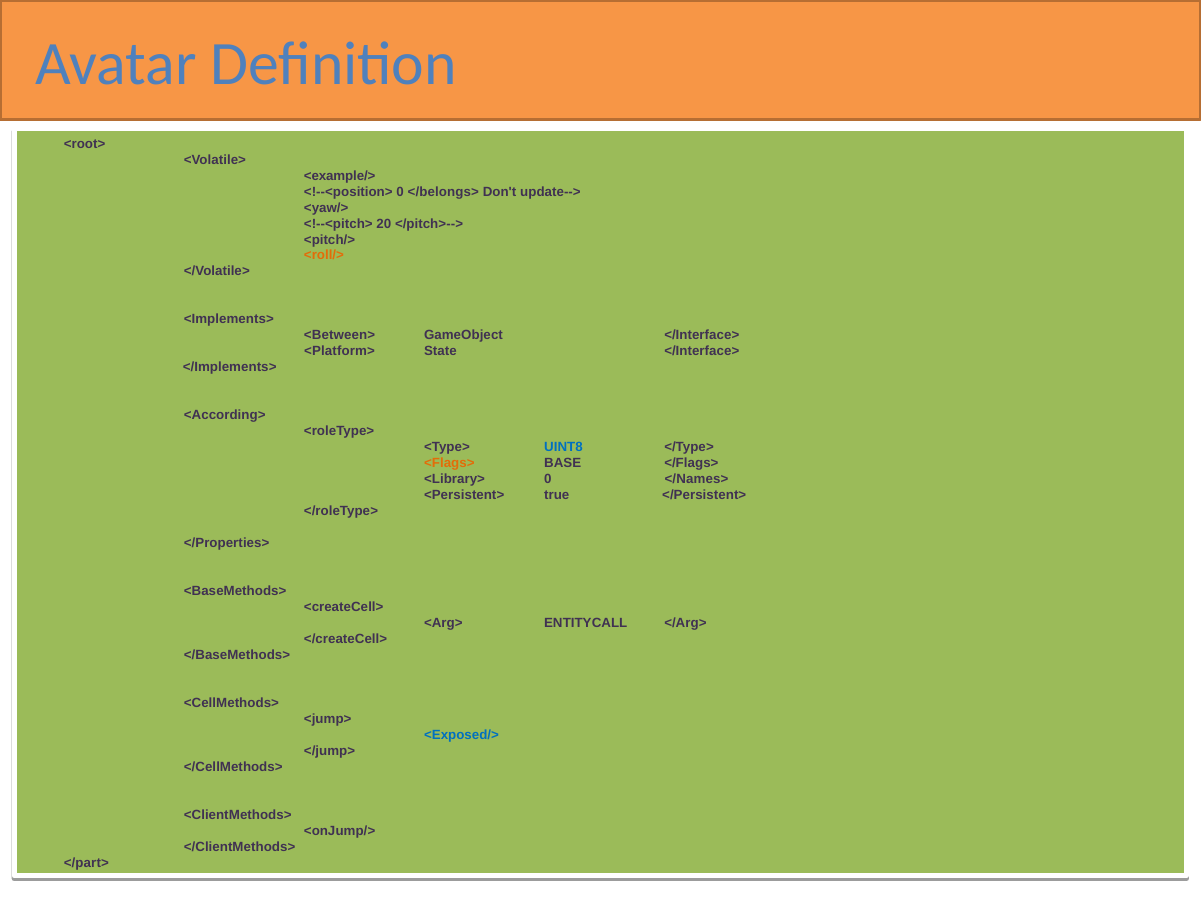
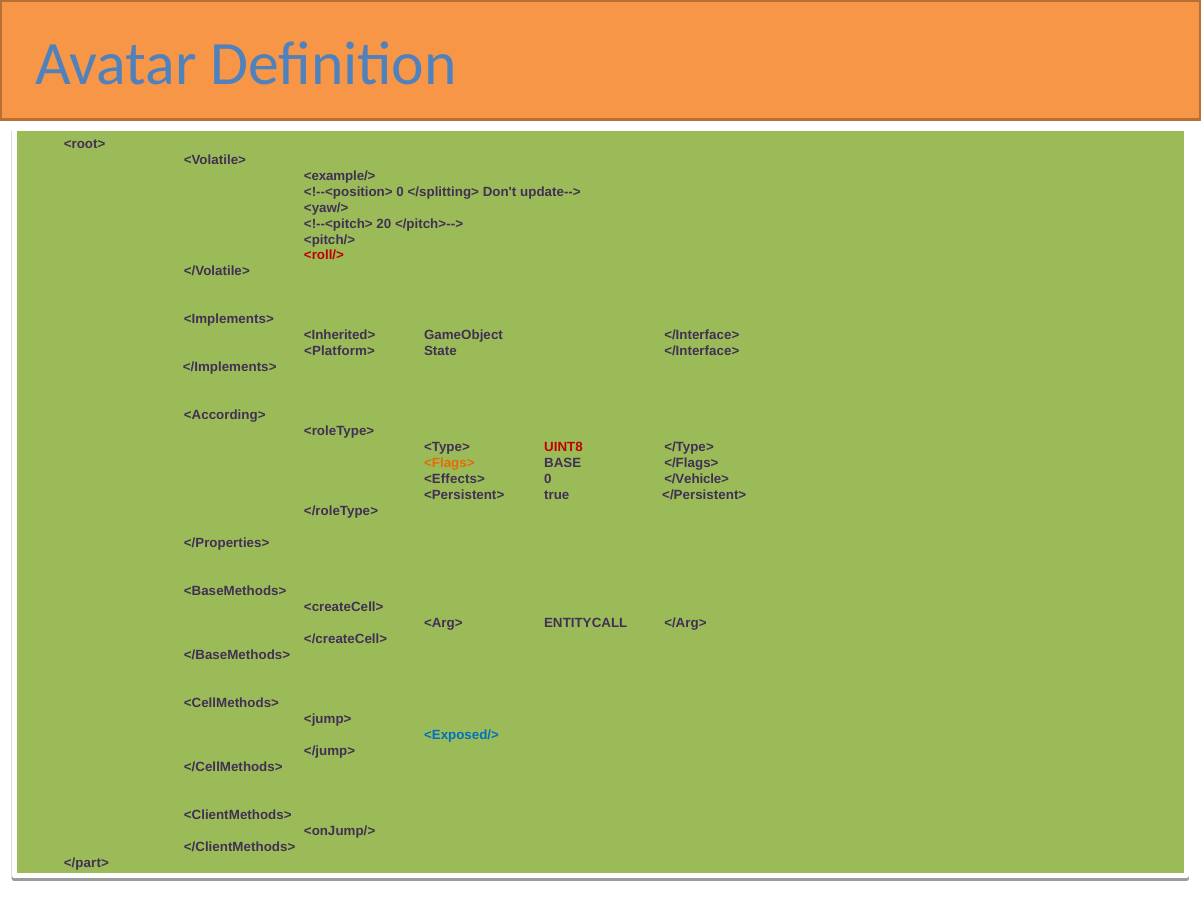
</belongs>: </belongs> -> </splitting>
<roll/> colour: orange -> red
<Between>: <Between> -> <Inherited>
UINT8 colour: blue -> red
<Library>: <Library> -> <Effects>
</Names>: </Names> -> </Vehicle>
